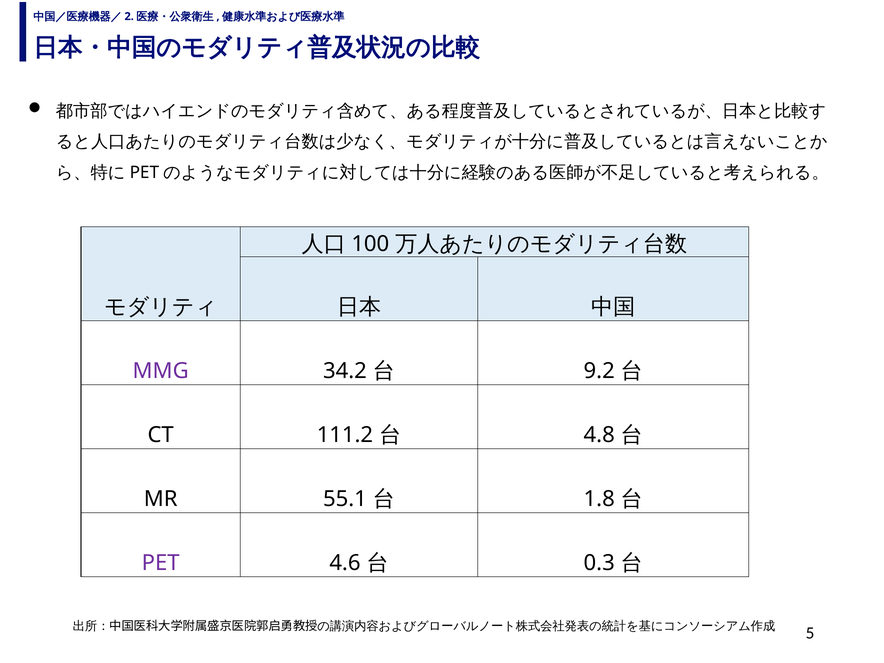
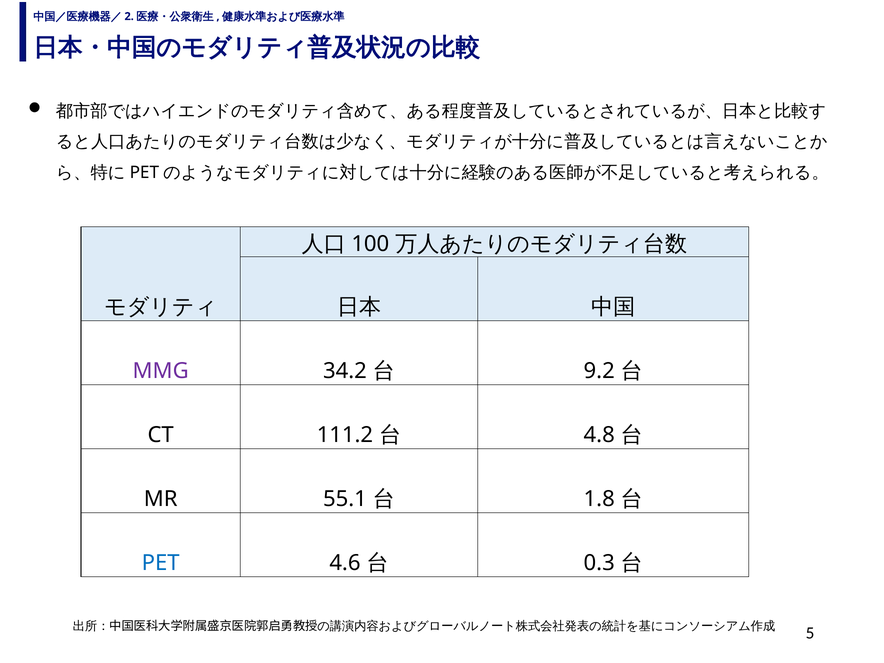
PET colour: purple -> blue
